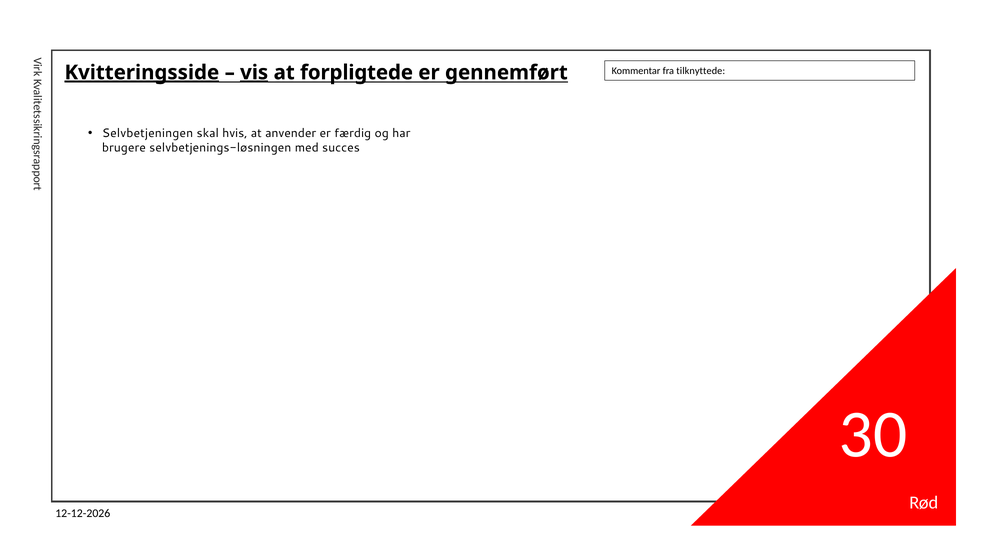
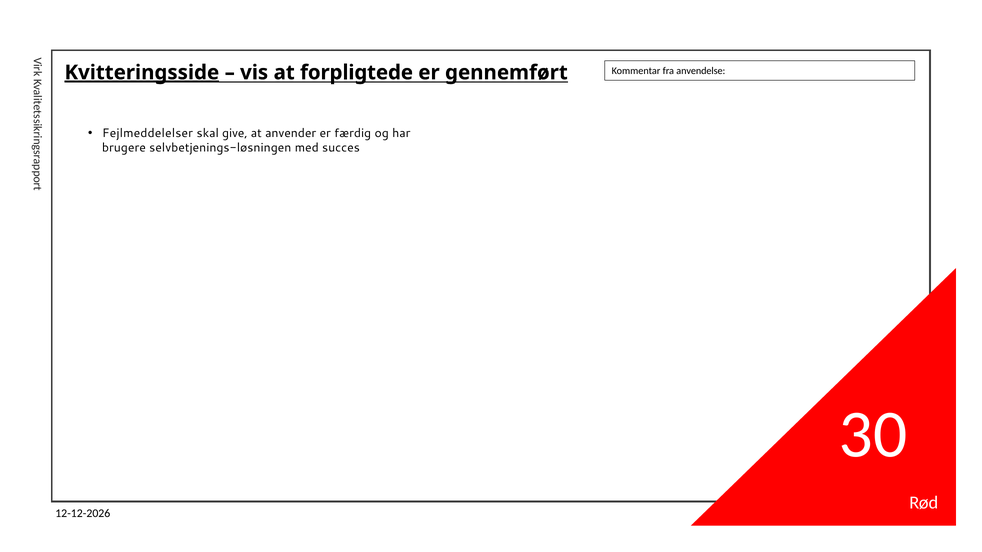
tilknyttede: tilknyttede -> anvendelse
vis underline: present -> none
Selvbetjeningen: Selvbetjeningen -> Fejlmeddelelser
hvis: hvis -> give
